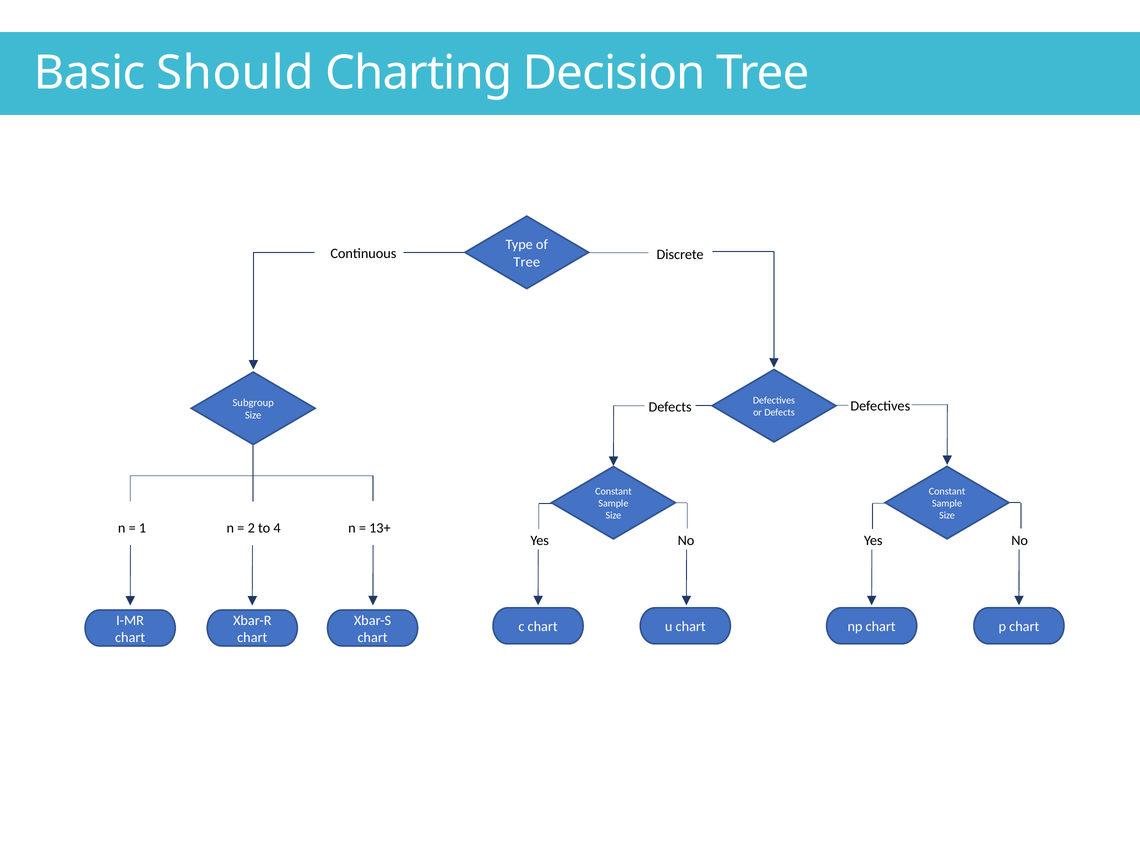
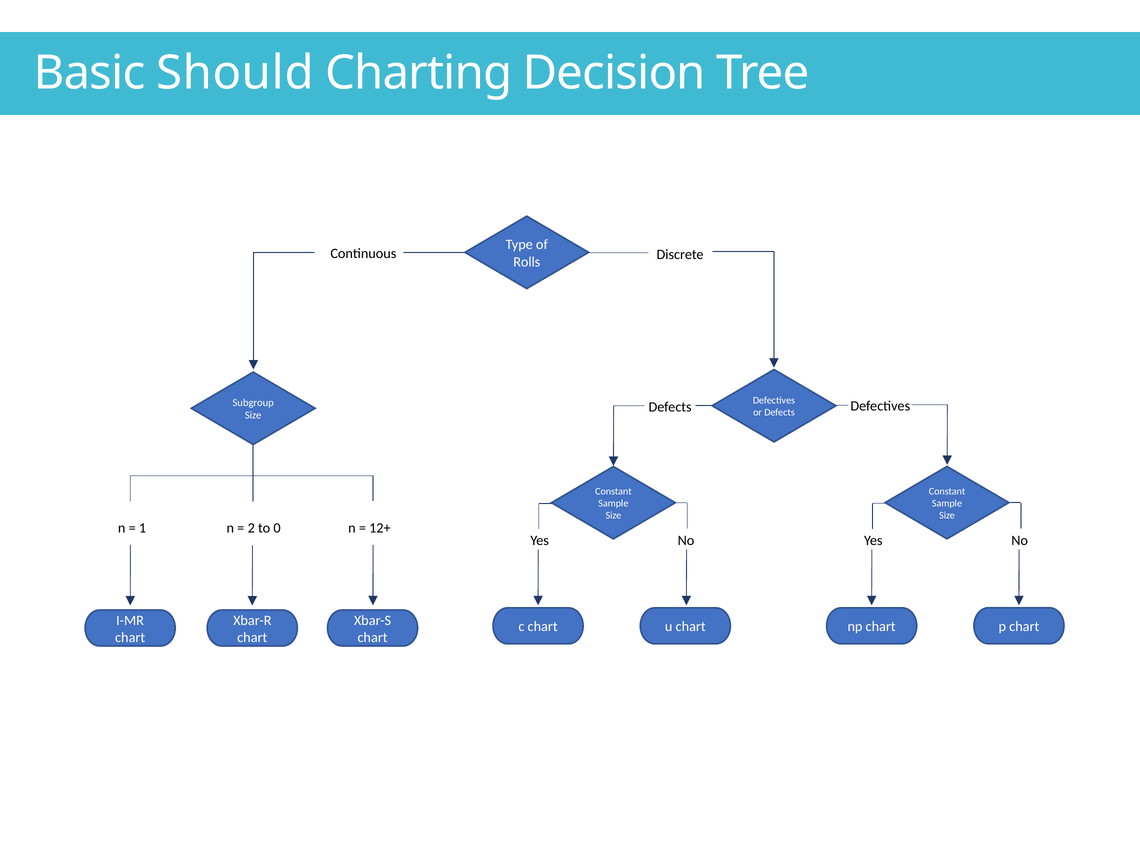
Tree at (527, 262): Tree -> Rolls
4: 4 -> 0
13+: 13+ -> 12+
